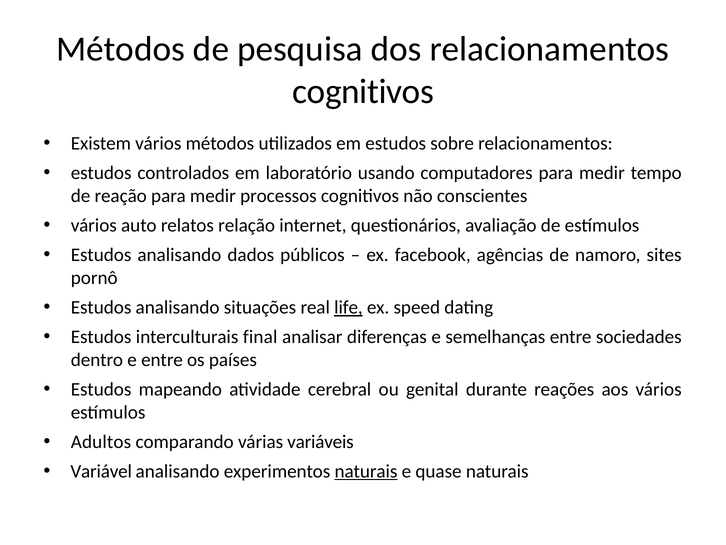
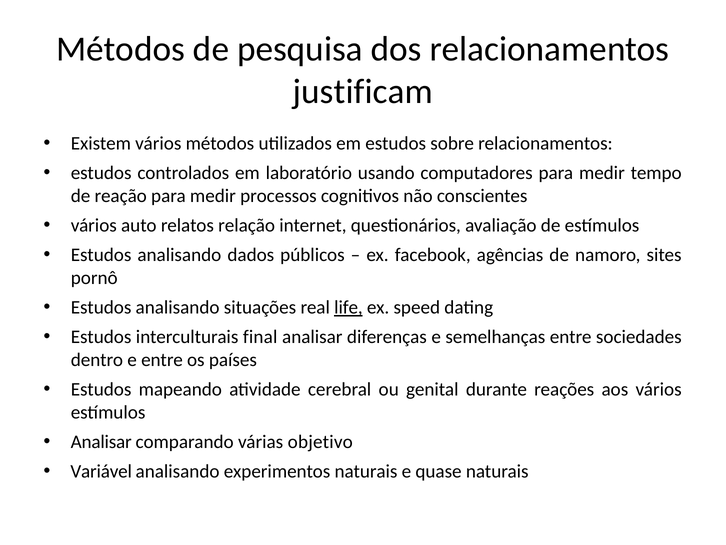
cognitivos at (363, 91): cognitivos -> justificam
Adultos at (101, 442): Adultos -> Analisar
variáveis: variáveis -> objetivo
naturais at (366, 471) underline: present -> none
